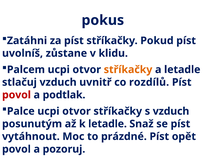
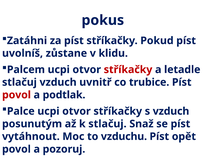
stříkačky at (128, 70) colour: orange -> red
rozdílů: rozdílů -> trubice
k letadle: letadle -> stlačuj
prázdné: prázdné -> vzduchu
